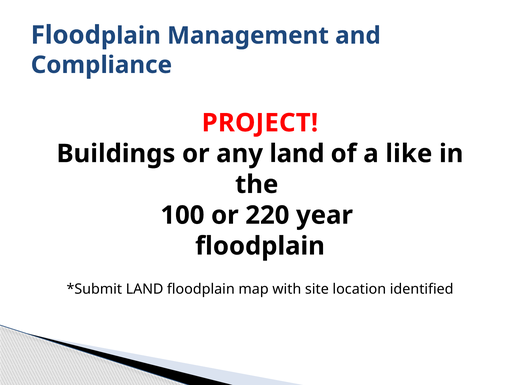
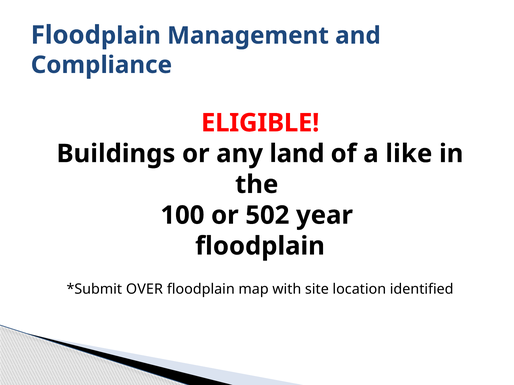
PROJECT: PROJECT -> ELIGIBLE
220: 220 -> 502
LAND at (145, 290): LAND -> OVER
